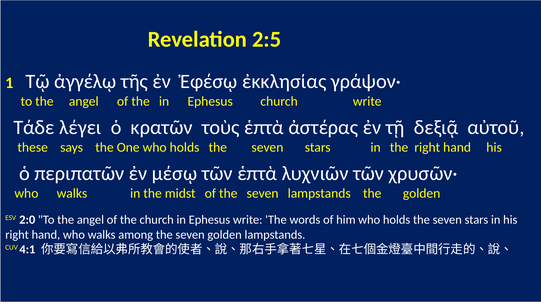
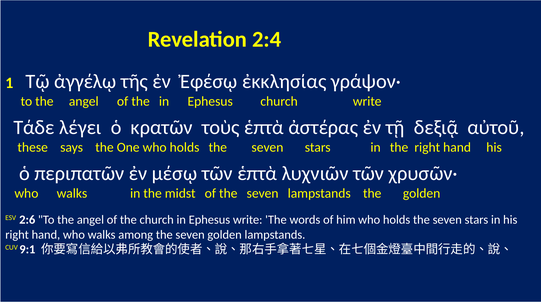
2:5: 2:5 -> 2:4
2:0: 2:0 -> 2:6
4:1: 4:1 -> 9:1
